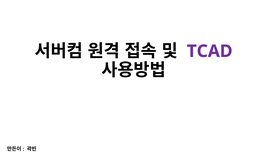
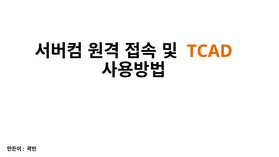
TCAD colour: purple -> orange
